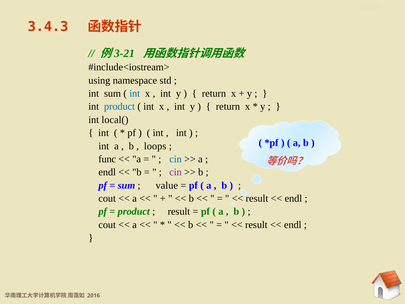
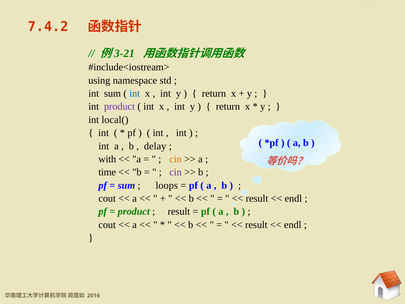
3.4.3: 3.4.3 -> 7.4.2
product at (119, 107) colour: blue -> purple
loops: loops -> delay
func: func -> with
cin at (176, 159) colour: blue -> orange
endl at (107, 172): endl -> time
value: value -> loops
